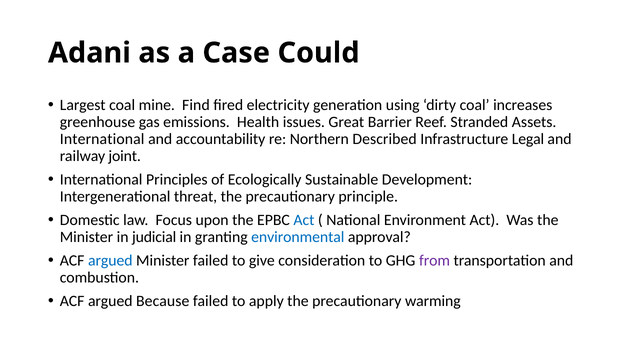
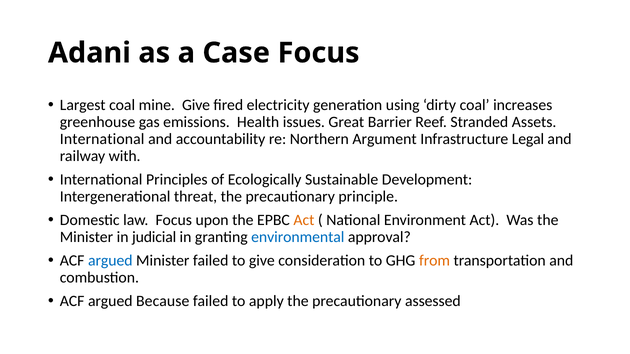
Case Could: Could -> Focus
mine Find: Find -> Give
Described: Described -> Argument
joint: joint -> with
Act at (304, 220) colour: blue -> orange
from colour: purple -> orange
warming: warming -> assessed
